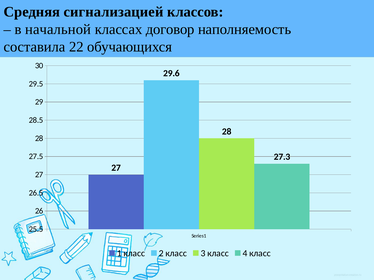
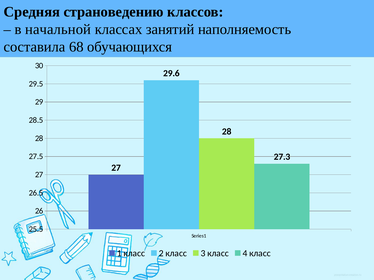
сигнализацией: сигнализацией -> страноведению
договор: договор -> занятий
22: 22 -> 68
